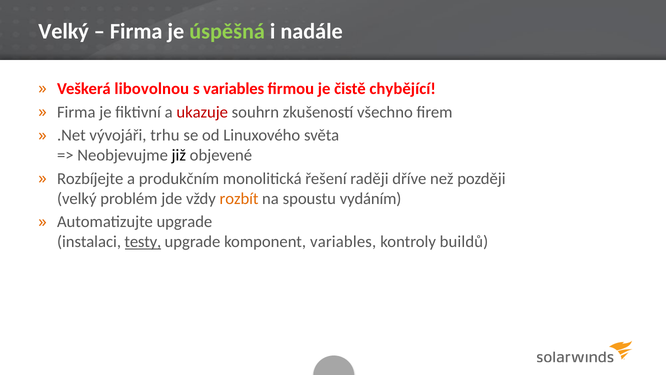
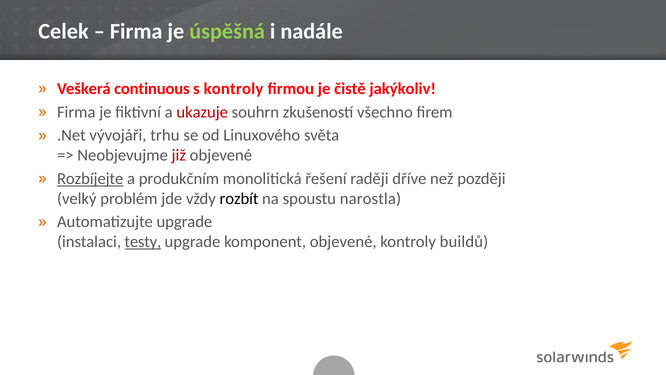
Velký at (64, 32): Velký -> Celek
libovolnou: libovolnou -> continuous
s variables: variables -> kontroly
chybějící: chybějící -> jakýkoliv
již colour: black -> red
Rozbíjejte underline: none -> present
rozbít colour: orange -> black
vydáním: vydáním -> narostla
komponent variables: variables -> objevené
